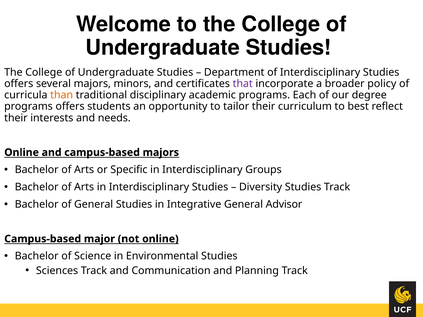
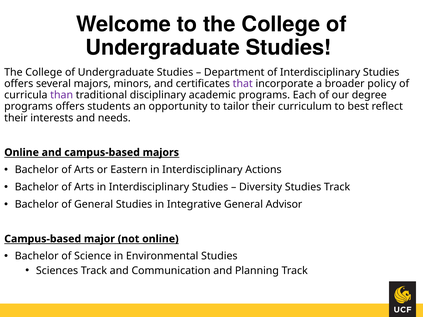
than colour: orange -> purple
Specific: Specific -> Eastern
Groups: Groups -> Actions
